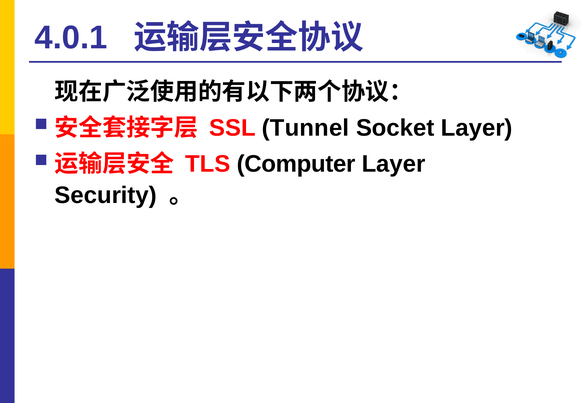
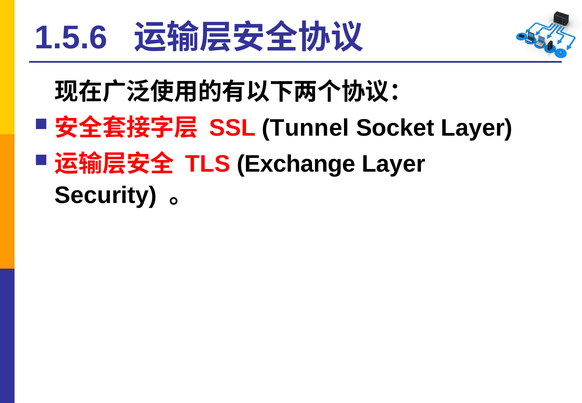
4.0.1: 4.0.1 -> 1.5.6
Computer: Computer -> Exchange
